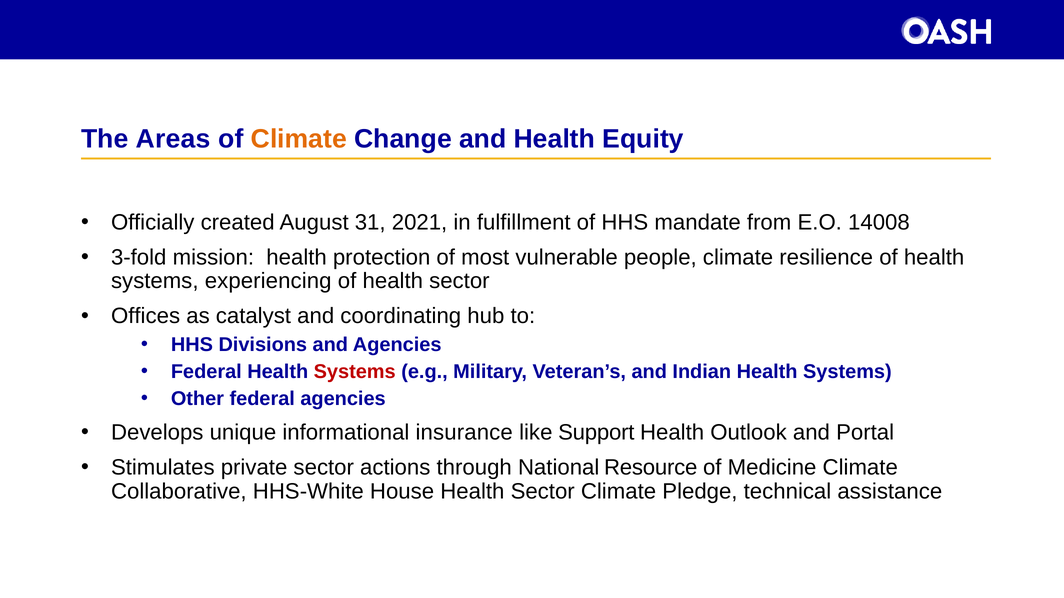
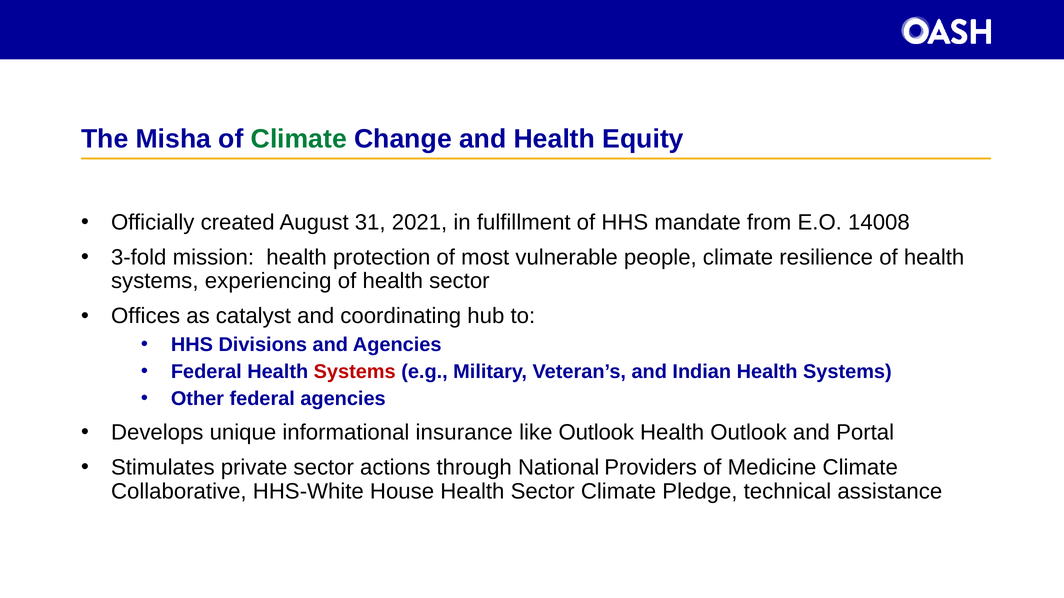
Areas: Areas -> Misha
Climate at (299, 139) colour: orange -> green
like Support: Support -> Outlook
Resource: Resource -> Providers
